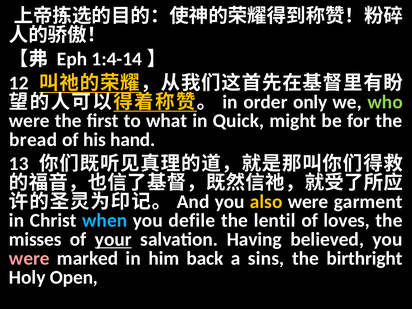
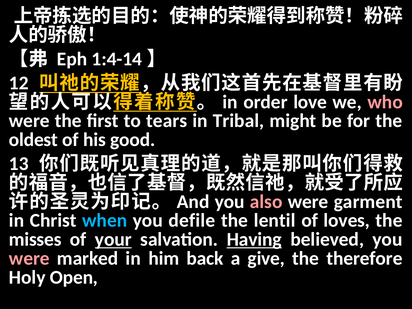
only: only -> love
who colour: light green -> pink
what: what -> tears
Quick: Quick -> Tribal
bread: bread -> oldest
hand: hand -> good
also colour: yellow -> pink
Having underline: none -> present
sins: sins -> give
birthright: birthright -> therefore
